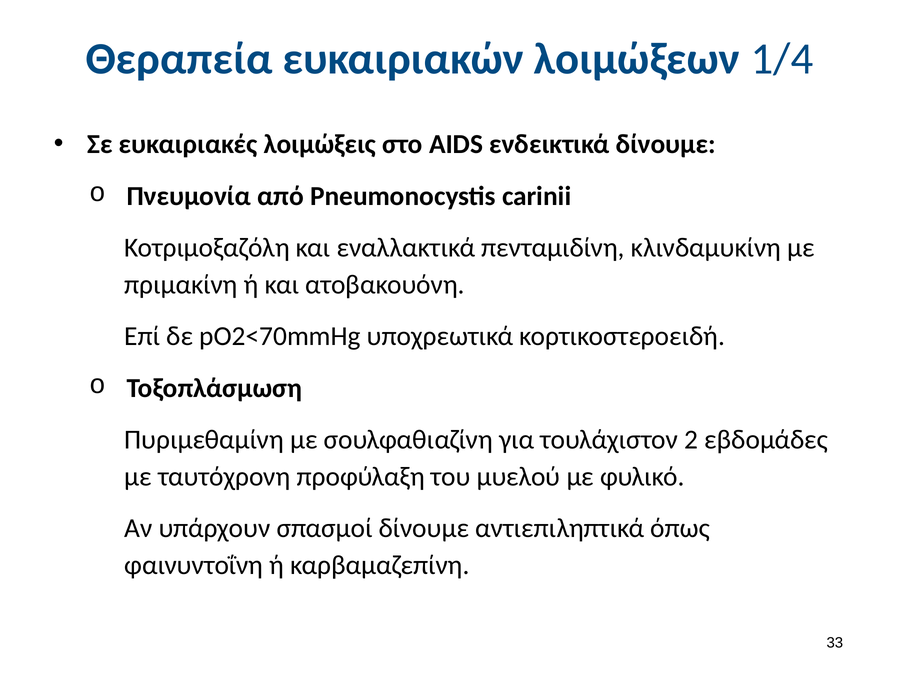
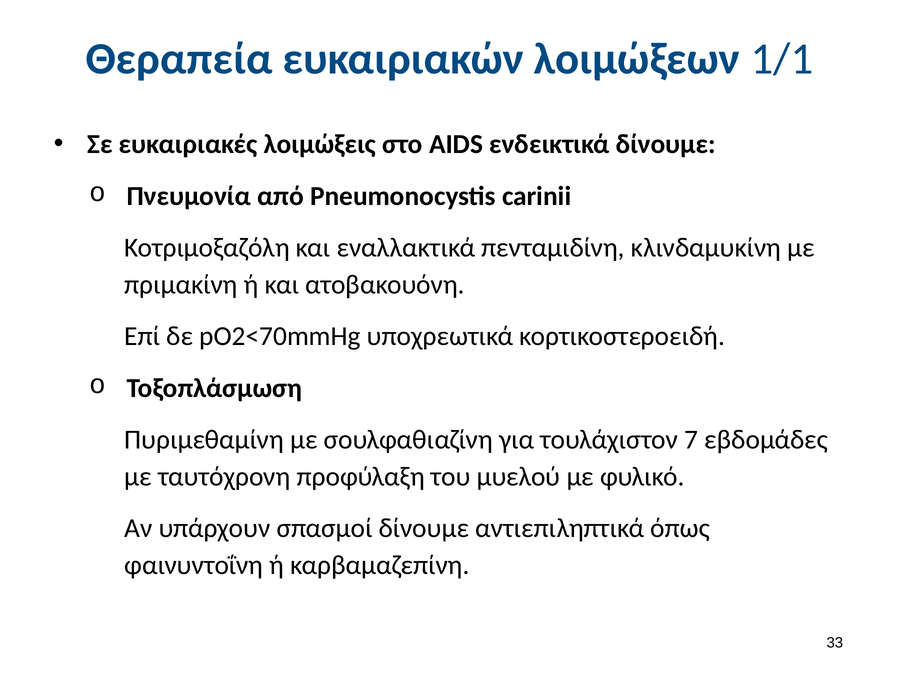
1/4: 1/4 -> 1/1
2: 2 -> 7
